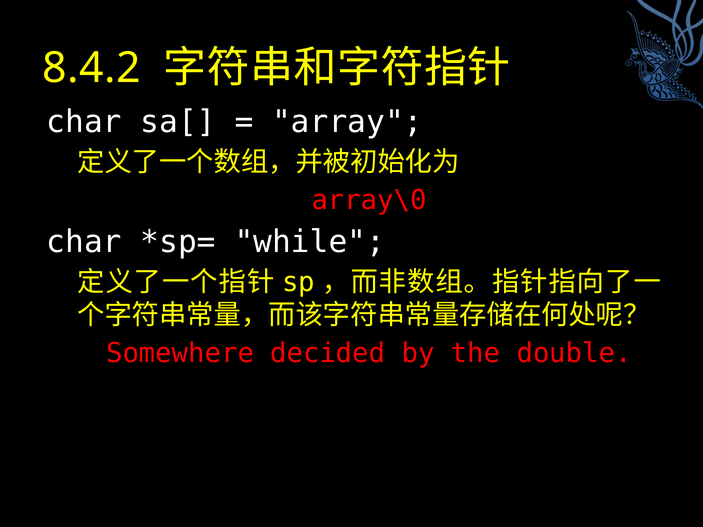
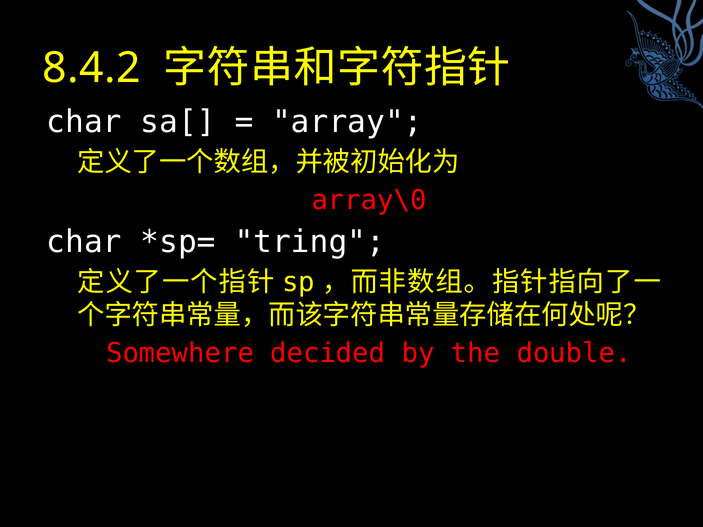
while: while -> tring
